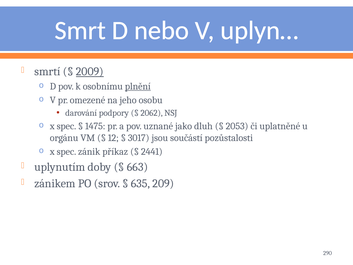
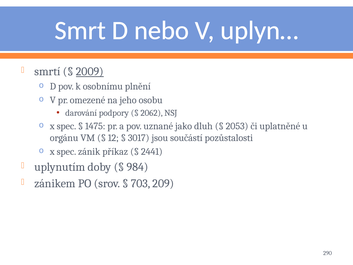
plnění underline: present -> none
663: 663 -> 984
635: 635 -> 703
